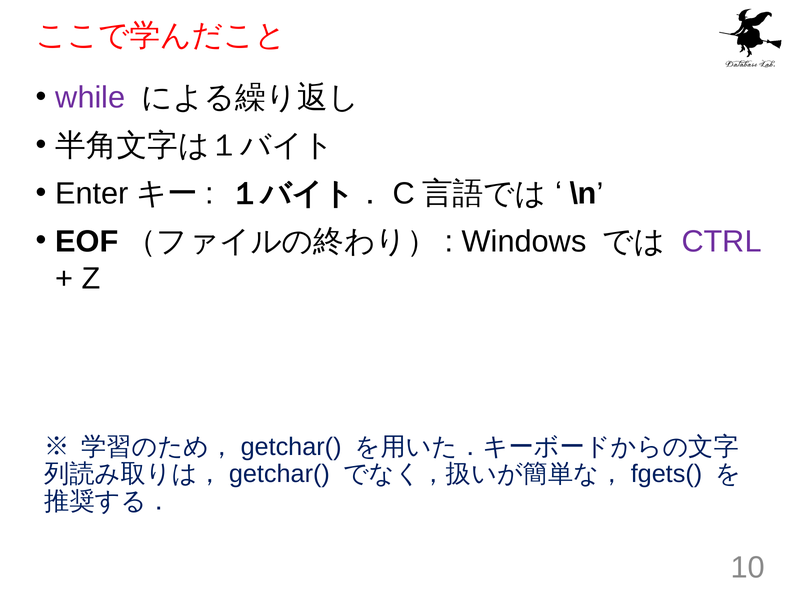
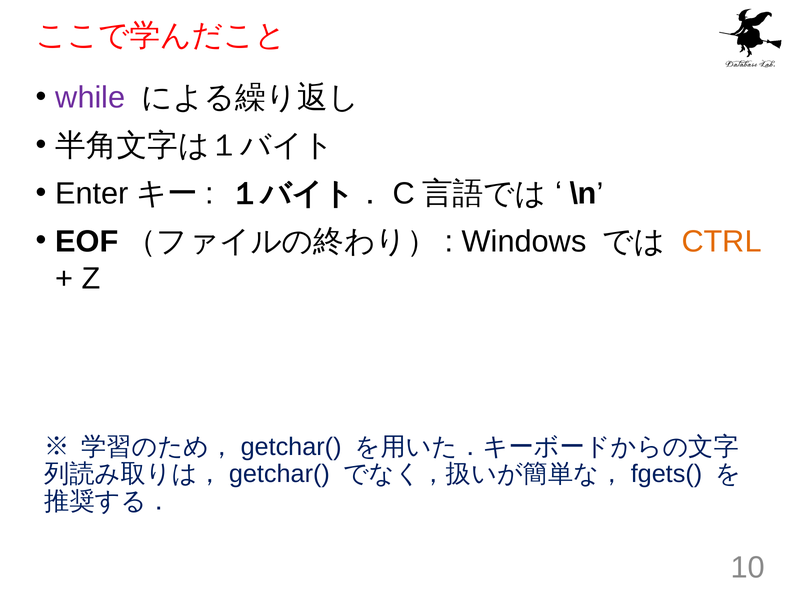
CTRL colour: purple -> orange
